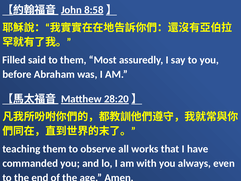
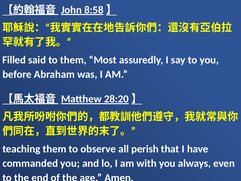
works: works -> perish
